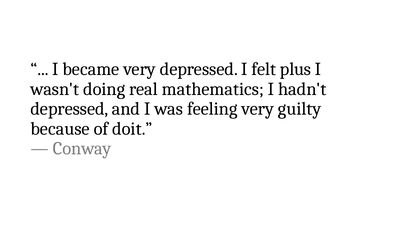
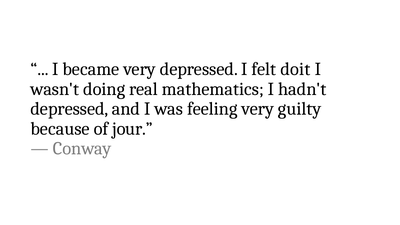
plus: plus -> doit
doit: doit -> jour
